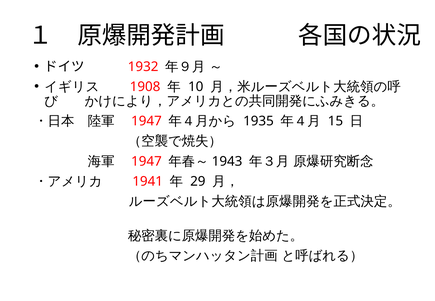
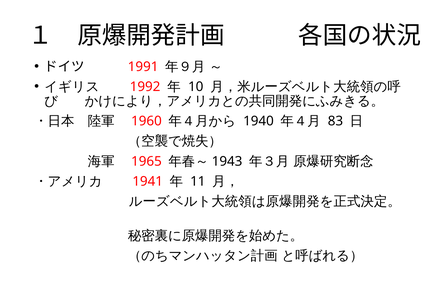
1932: 1932 -> 1991
1908: 1908 -> 1992
1947 at (146, 121): 1947 -> 1960
1935: 1935 -> 1940
15: 15 -> 83
1947 at (146, 161): 1947 -> 1965
29: 29 -> 11
